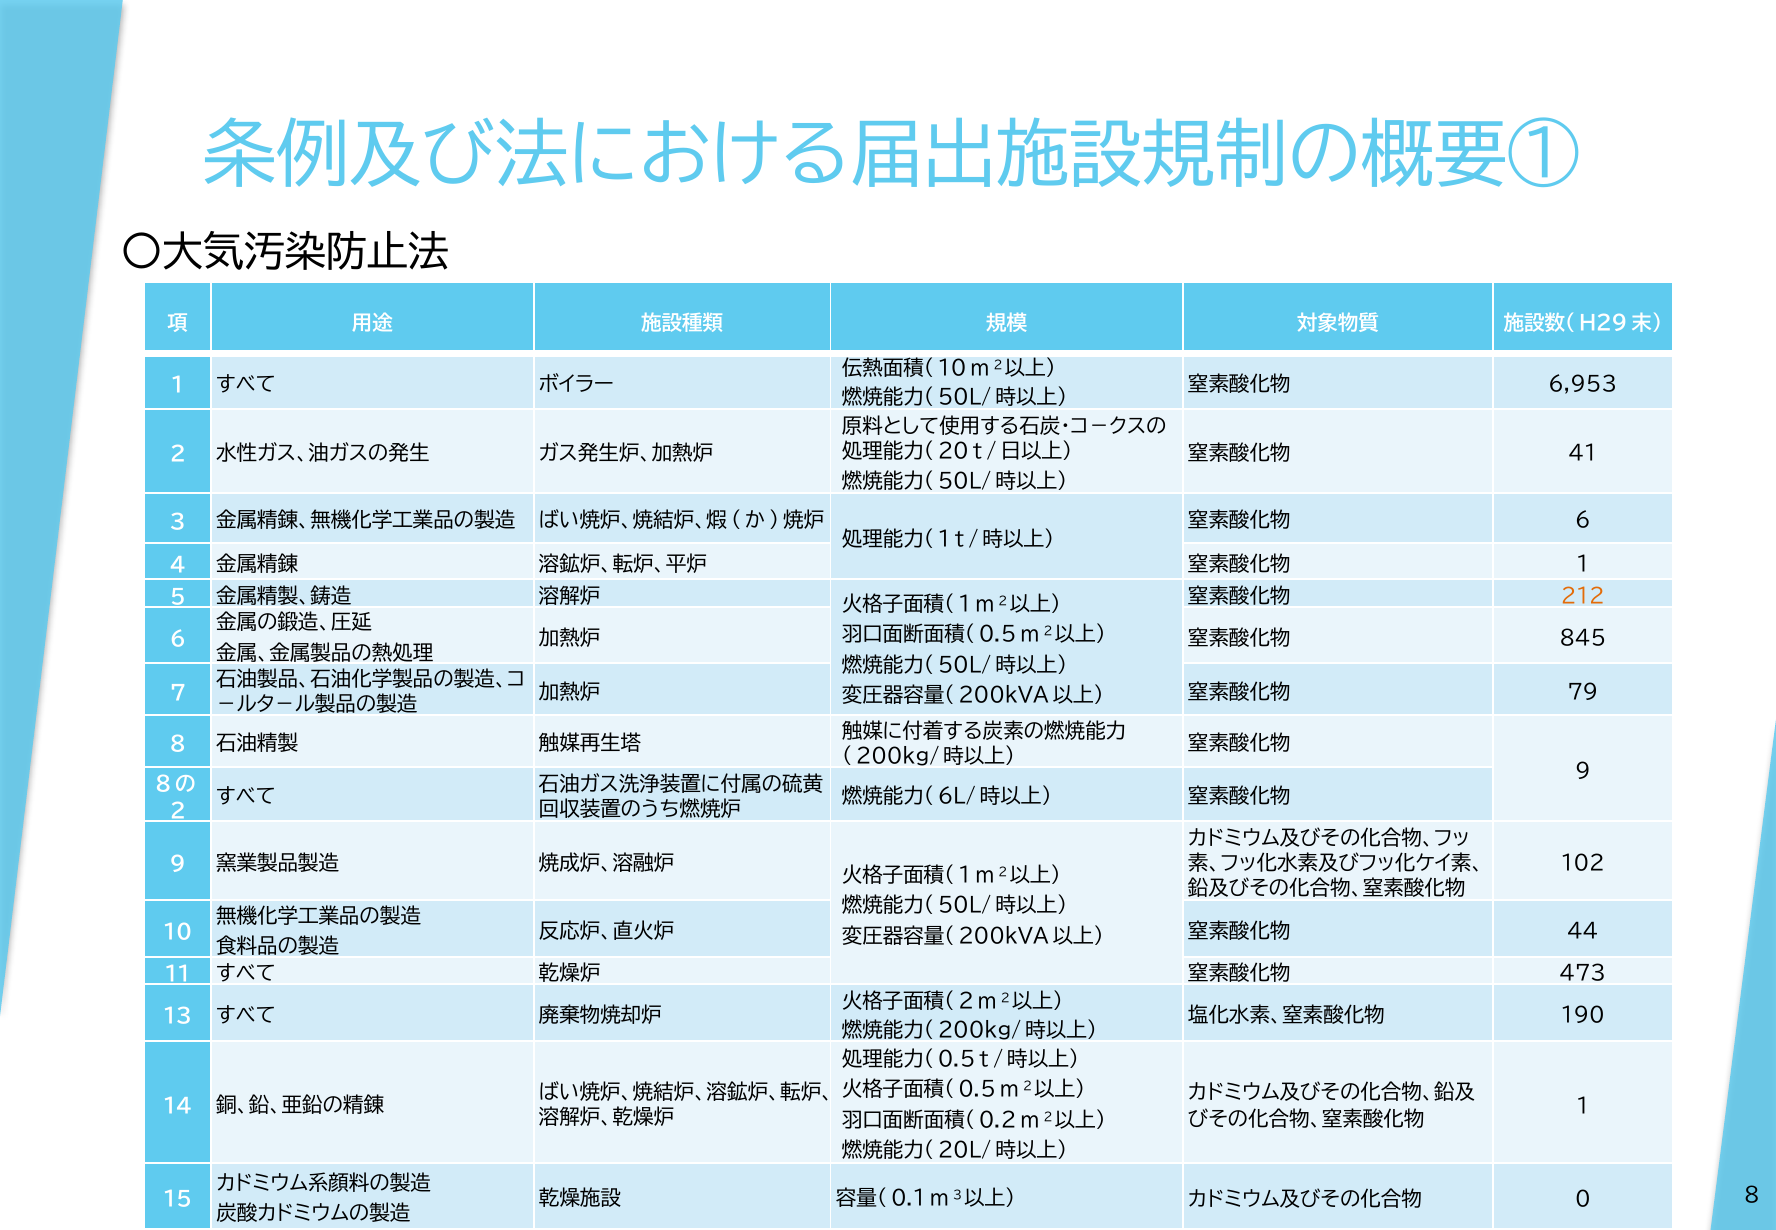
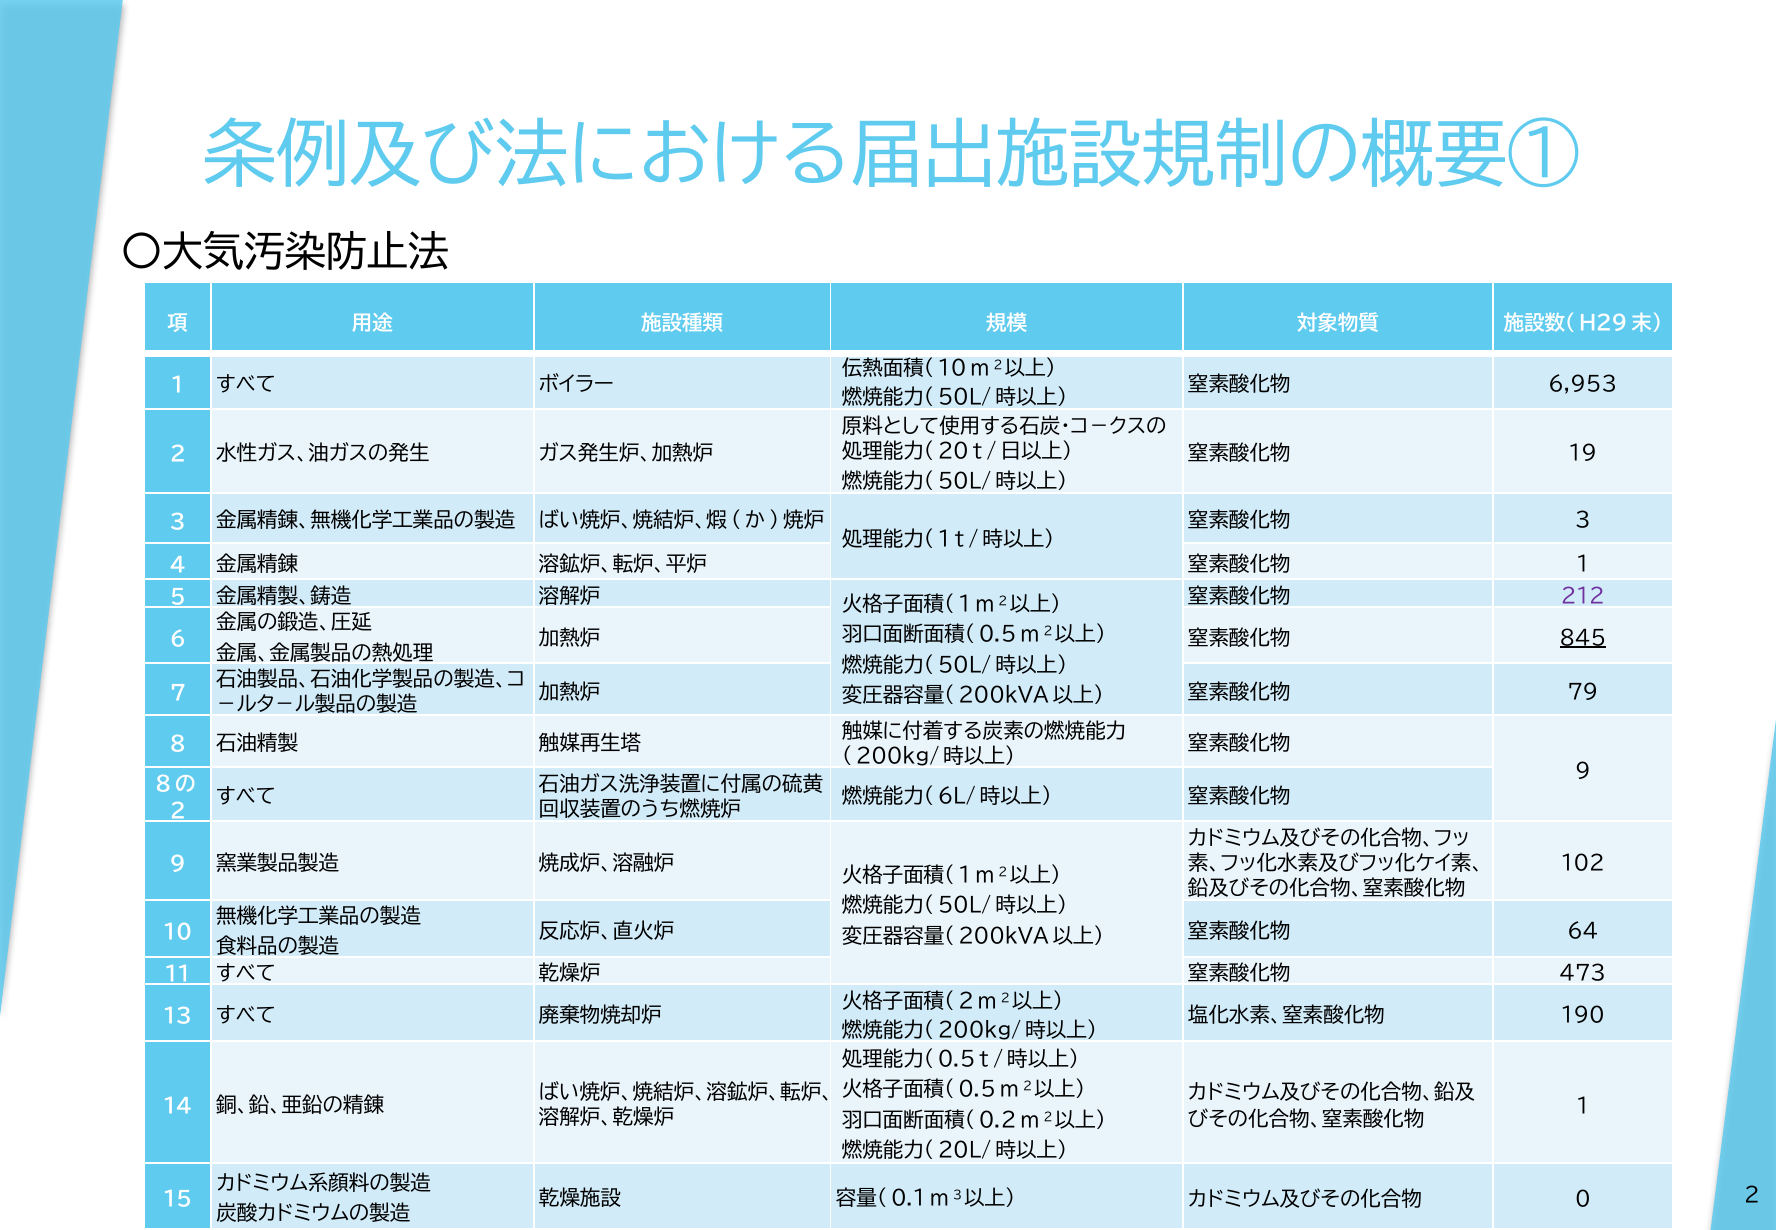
41: 41 -> 19
6 at (1583, 521): 6 -> 3
212 colour: orange -> purple
845 underline: none -> present
44: 44 -> 64
0 8: 8 -> 2
